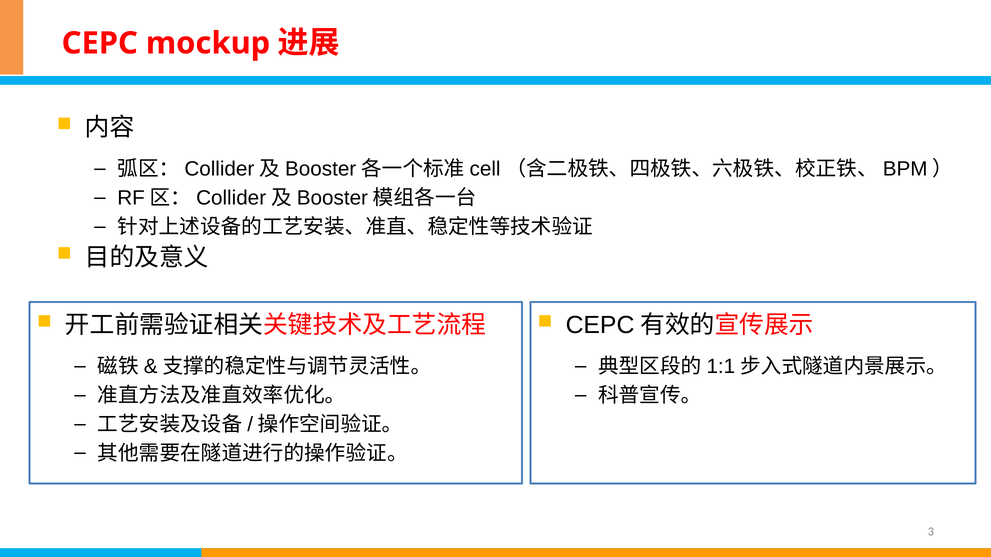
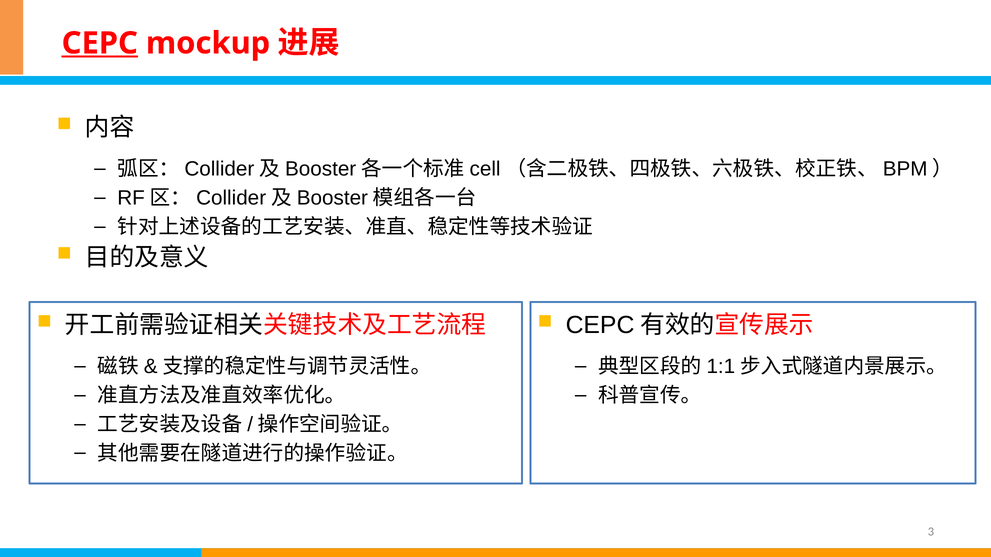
CEPC underline: none -> present
